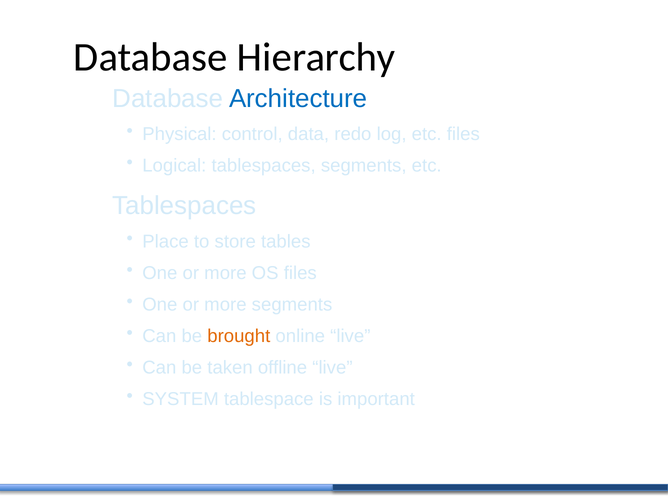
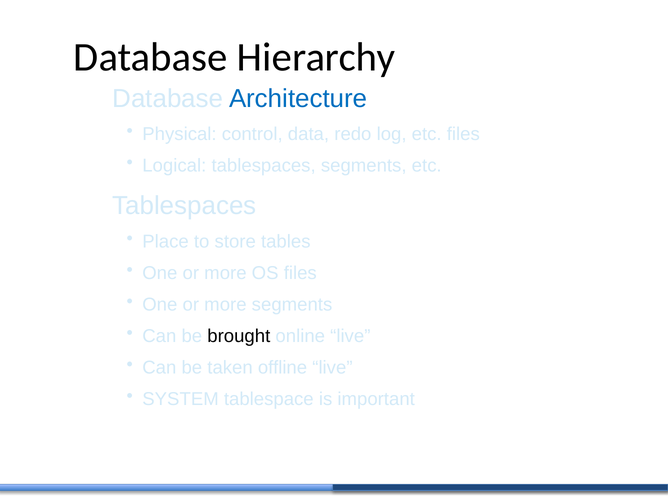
brought colour: orange -> black
